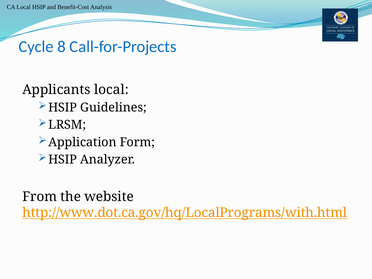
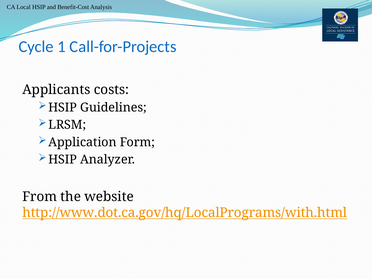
8: 8 -> 1
Applicants local: local -> costs
